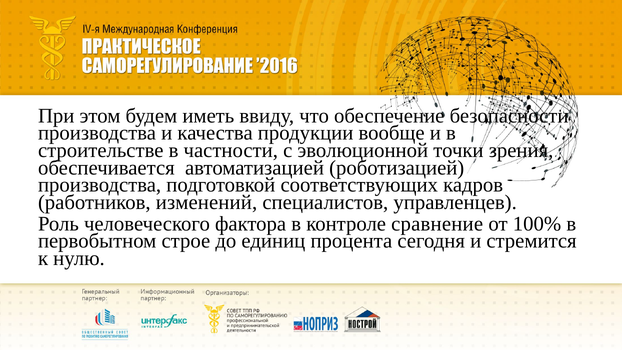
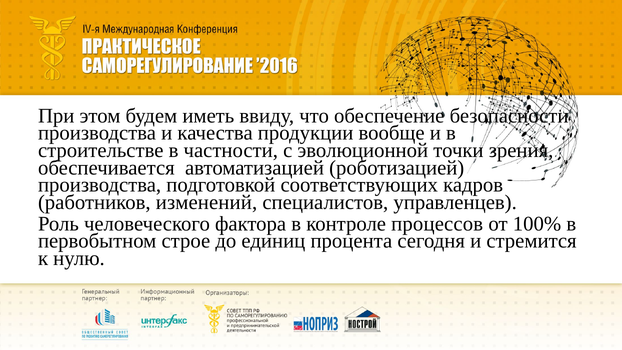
сравнение: сравнение -> процессов
